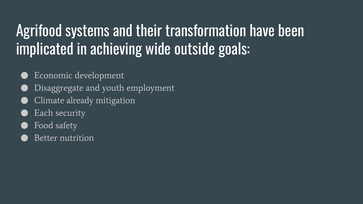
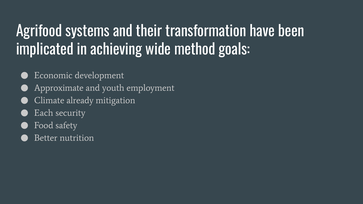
outside: outside -> method
Disaggregate: Disaggregate -> Approximate
